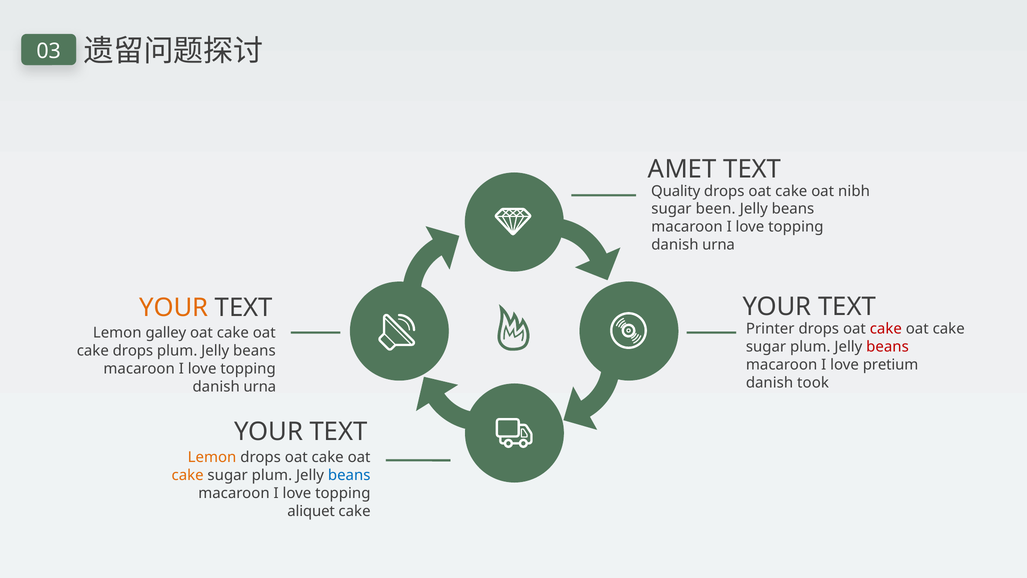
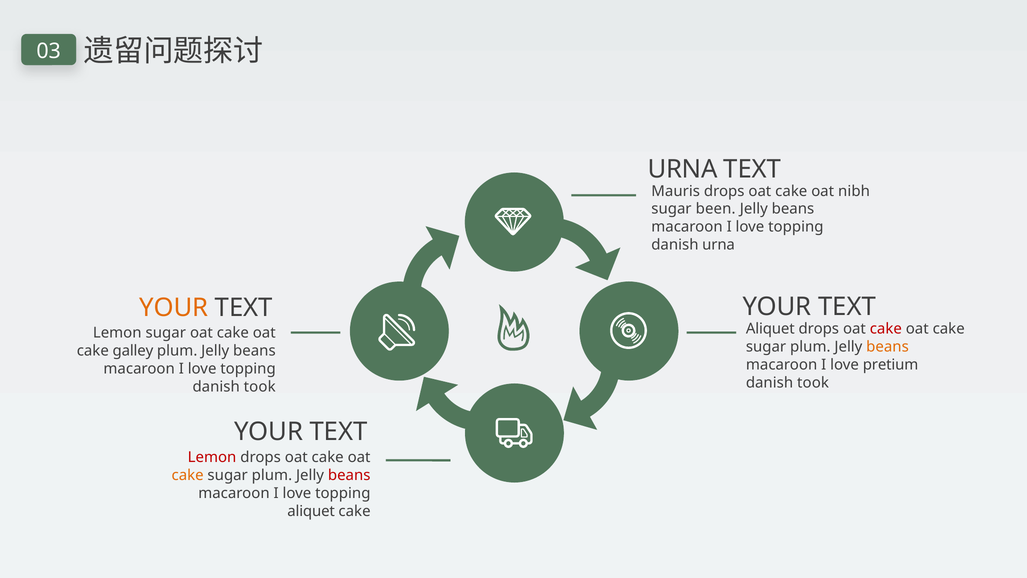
AMET at (682, 169): AMET -> URNA
Quality: Quality -> Mauris
Printer at (770, 329): Printer -> Aliquet
Lemon galley: galley -> sugar
beans at (888, 347) colour: red -> orange
cake drops: drops -> galley
urna at (260, 387): urna -> took
Lemon at (212, 457) colour: orange -> red
beans at (349, 475) colour: blue -> red
